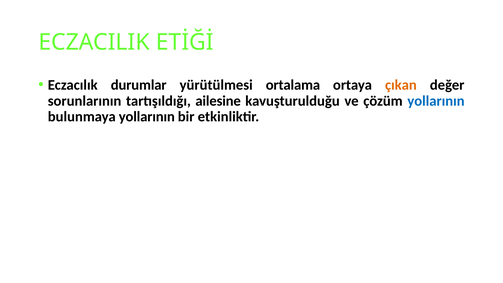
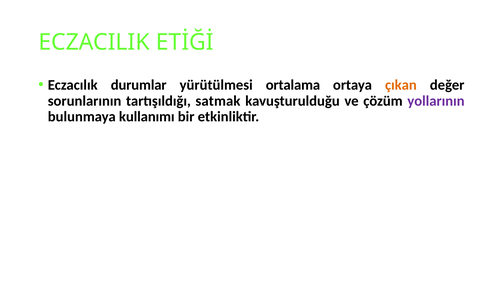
ailesine: ailesine -> satmak
yollarının at (436, 101) colour: blue -> purple
bulunmaya yollarının: yollarının -> kullanımı
